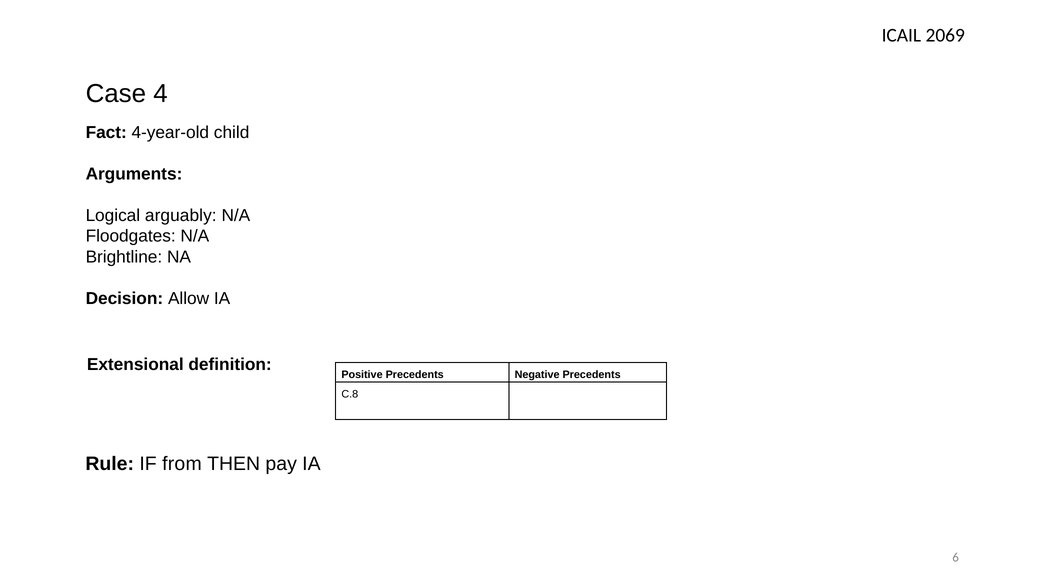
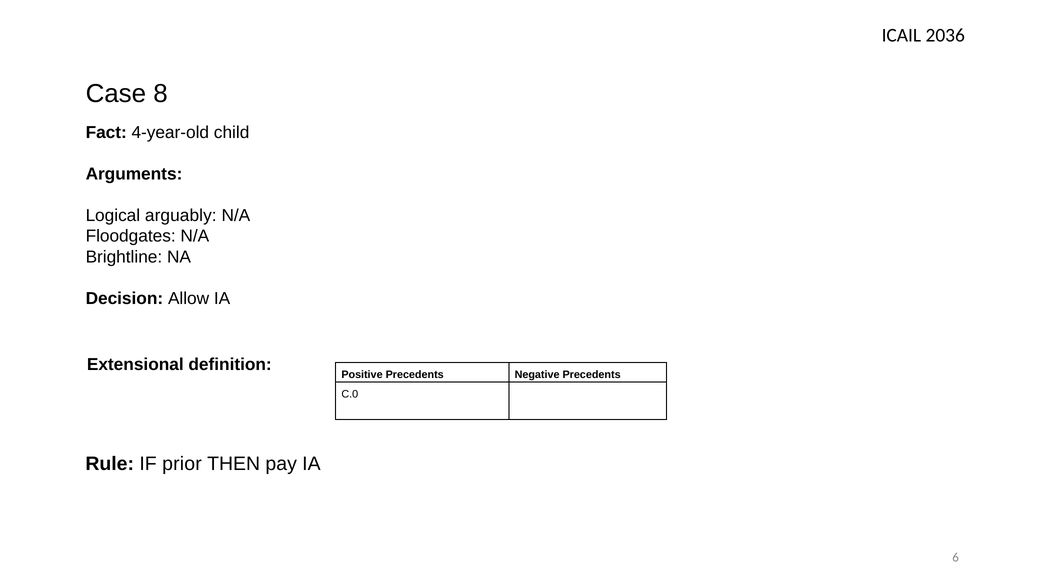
2069: 2069 -> 2036
4: 4 -> 8
C.8: C.8 -> C.0
from: from -> prior
